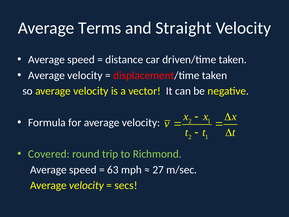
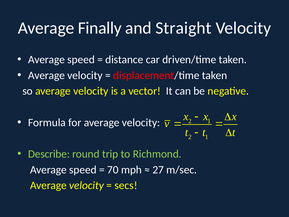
Terms: Terms -> Finally
Covered: Covered -> Describe
63: 63 -> 70
